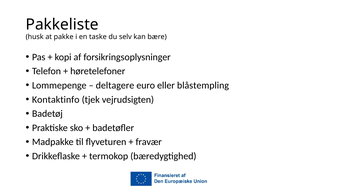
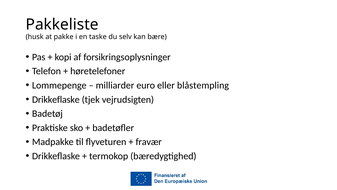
deltagere: deltagere -> milliarder
Kontaktinfo at (56, 99): Kontaktinfo -> Drikkeflaske
